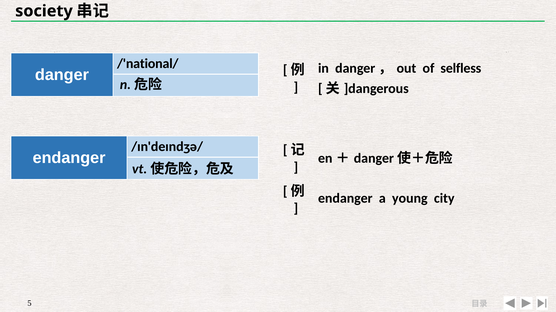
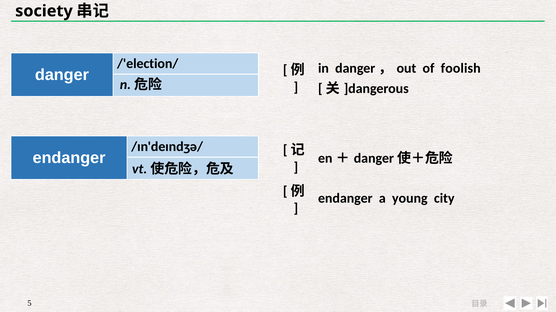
/'national/: /'national/ -> /'election/
selfless: selfless -> foolish
